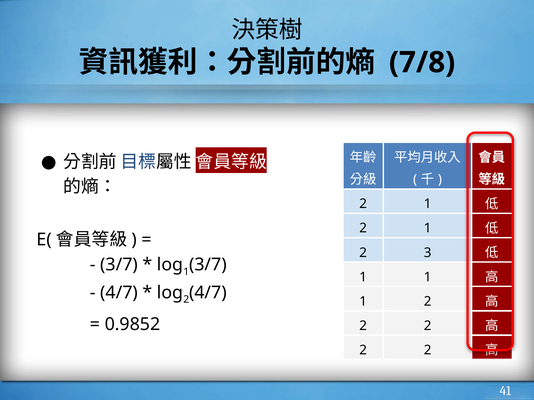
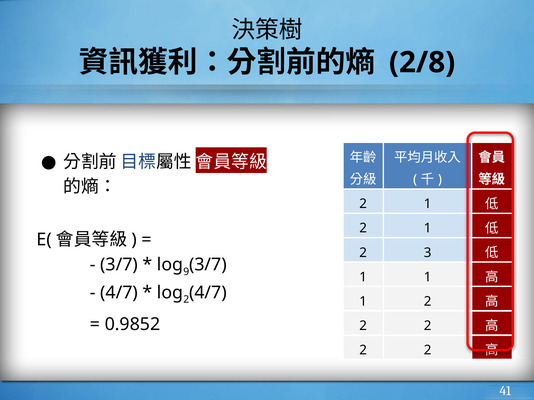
7/8: 7/8 -> 2/8
1 at (186, 272): 1 -> 9
